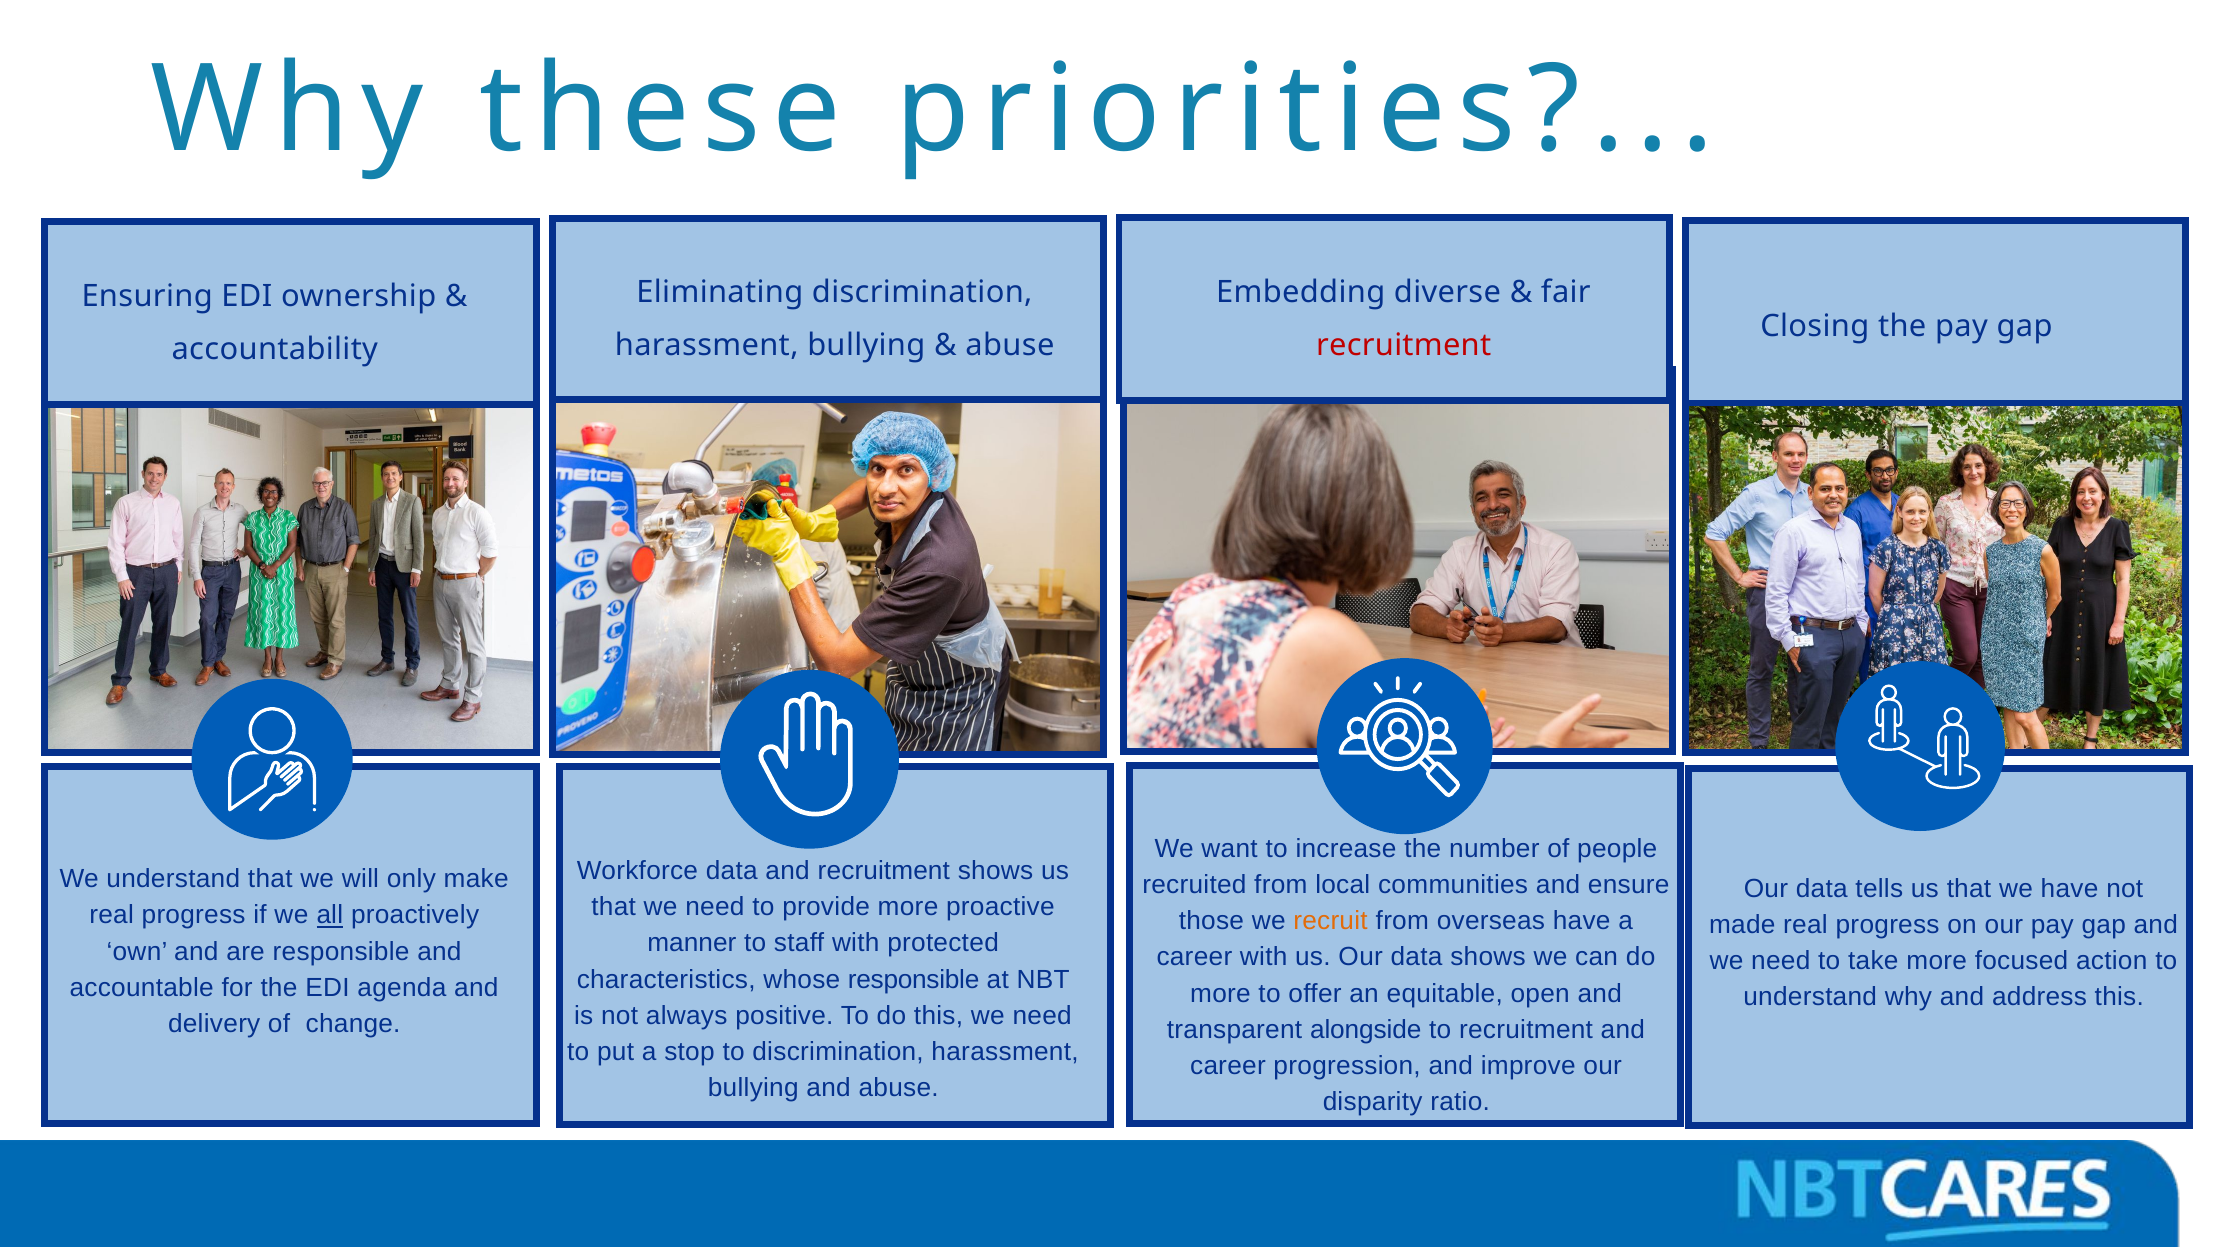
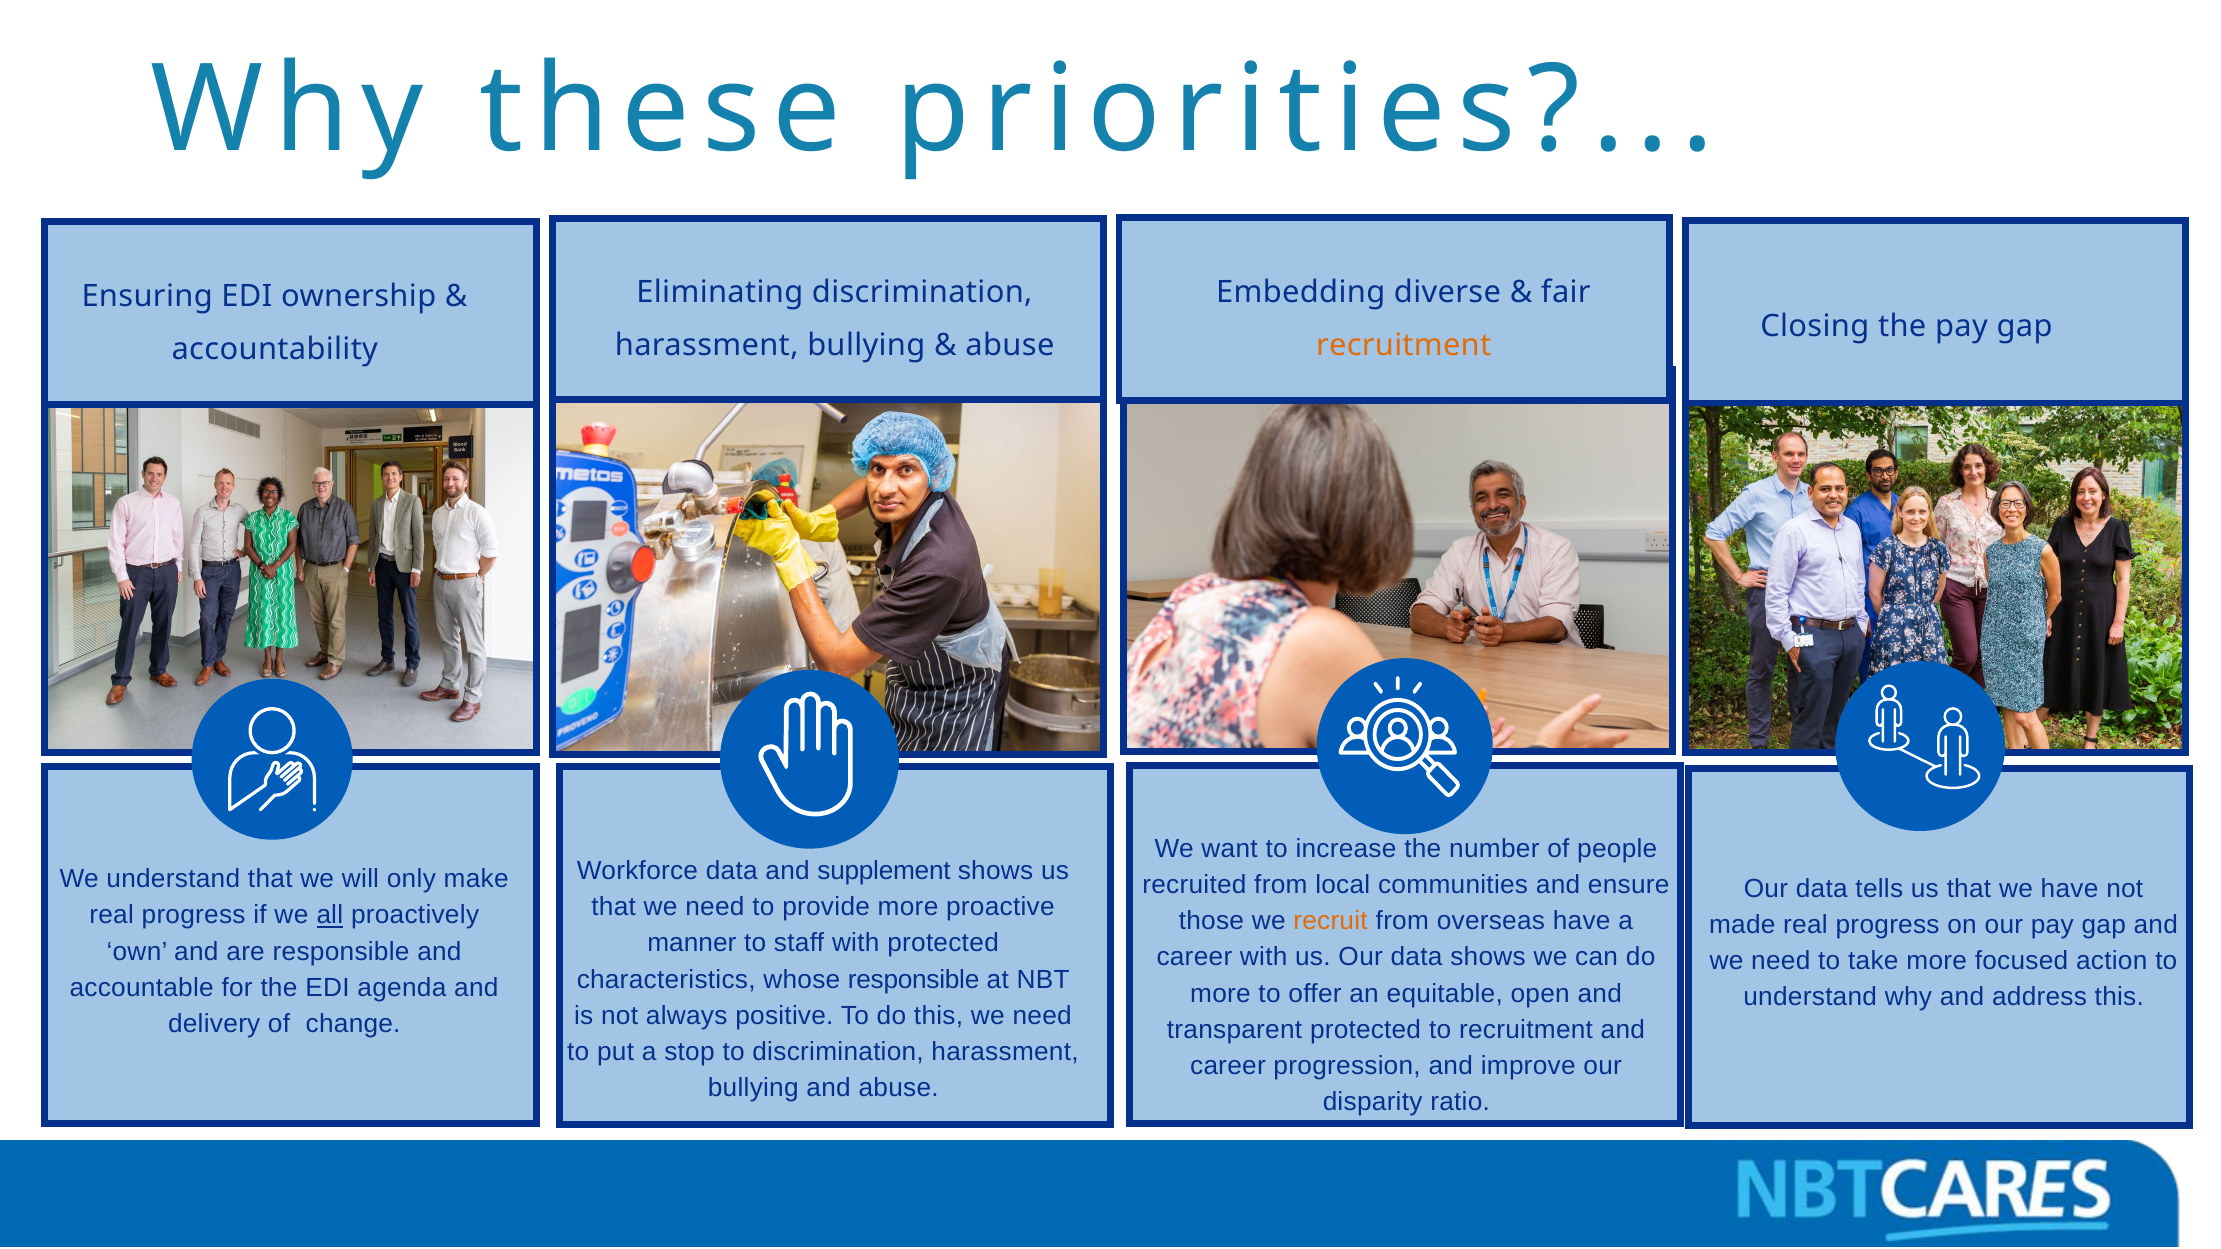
recruitment at (1404, 345) colour: red -> orange
and recruitment: recruitment -> supplement
transparent alongside: alongside -> protected
